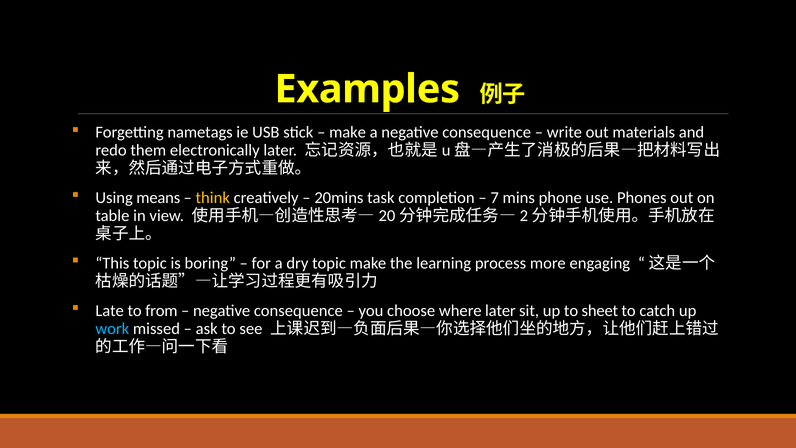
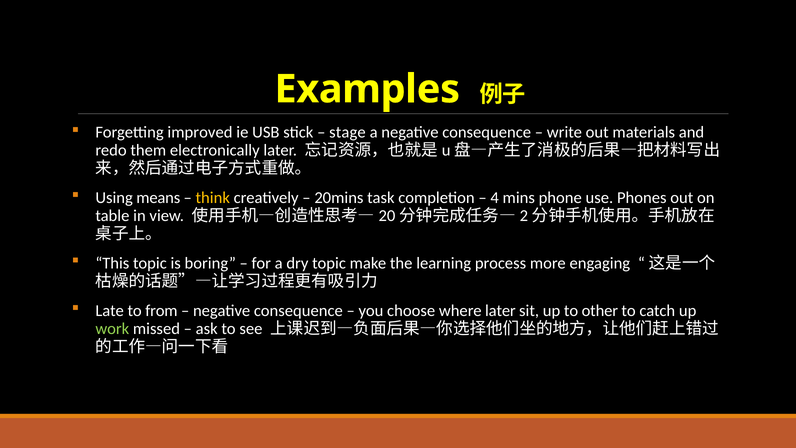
nametags: nametags -> improved
make at (348, 132): make -> stage
7: 7 -> 4
sheet: sheet -> other
work colour: light blue -> light green
